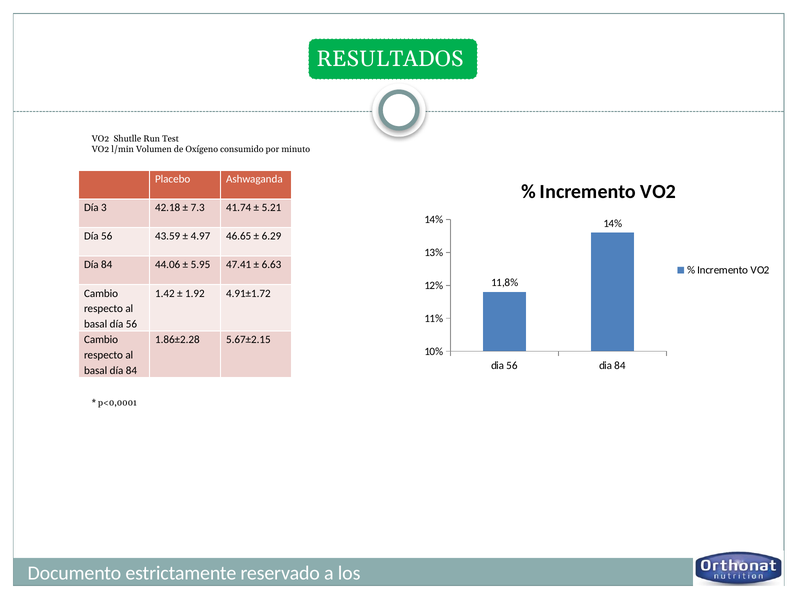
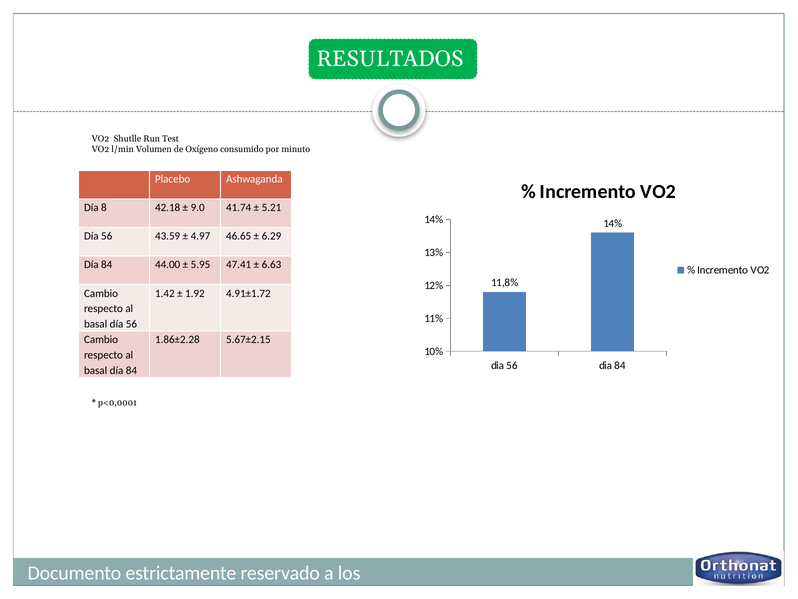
3: 3 -> 8
7.3: 7.3 -> 9.0
44.06: 44.06 -> 44.00
